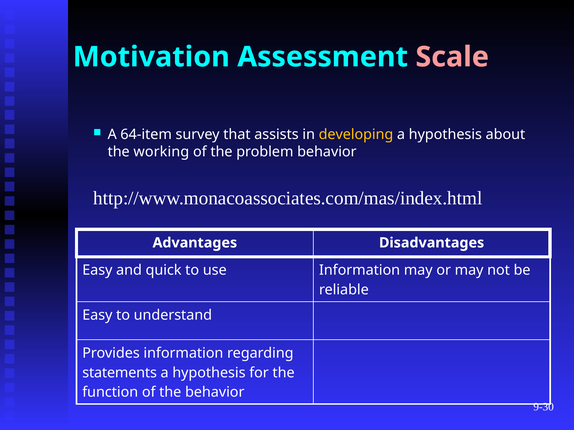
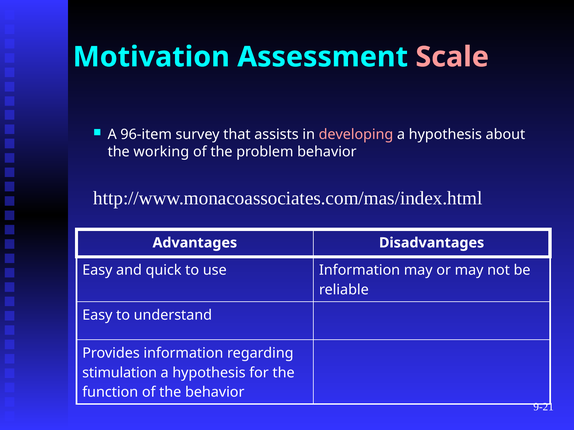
64-item: 64-item -> 96-item
developing colour: yellow -> pink
statements: statements -> stimulation
9-30: 9-30 -> 9-21
